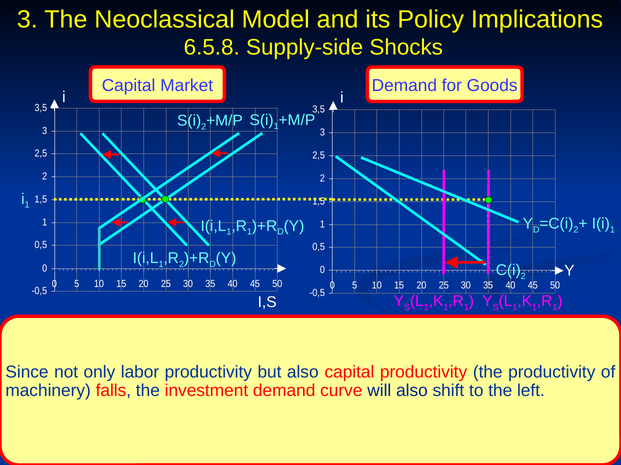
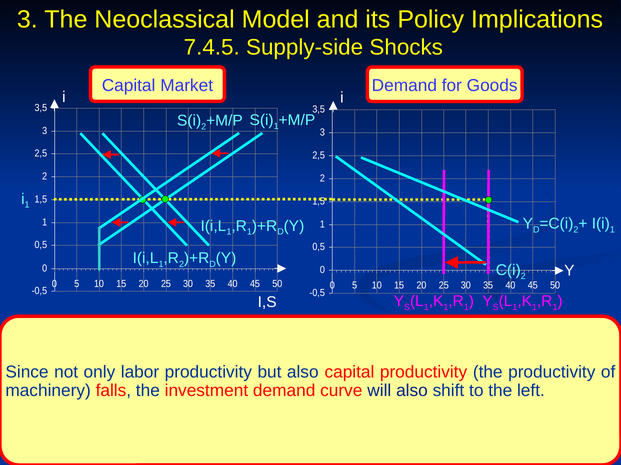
6.5.8: 6.5.8 -> 7.4.5
